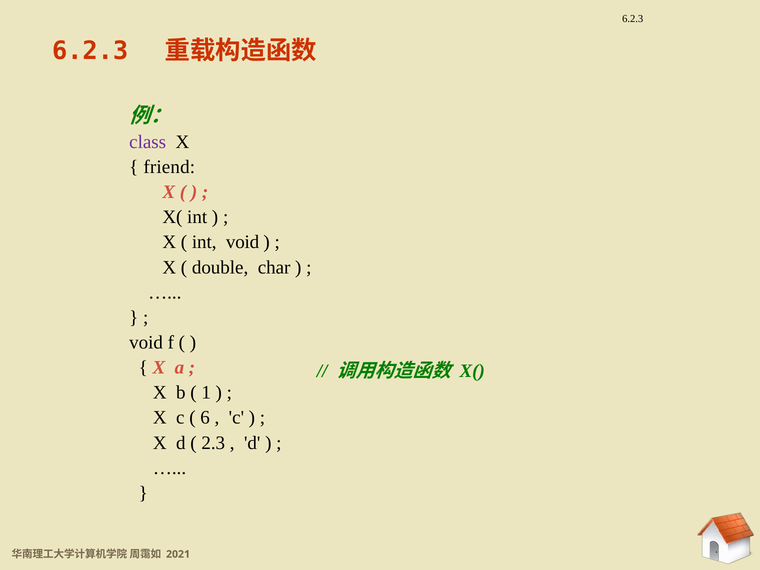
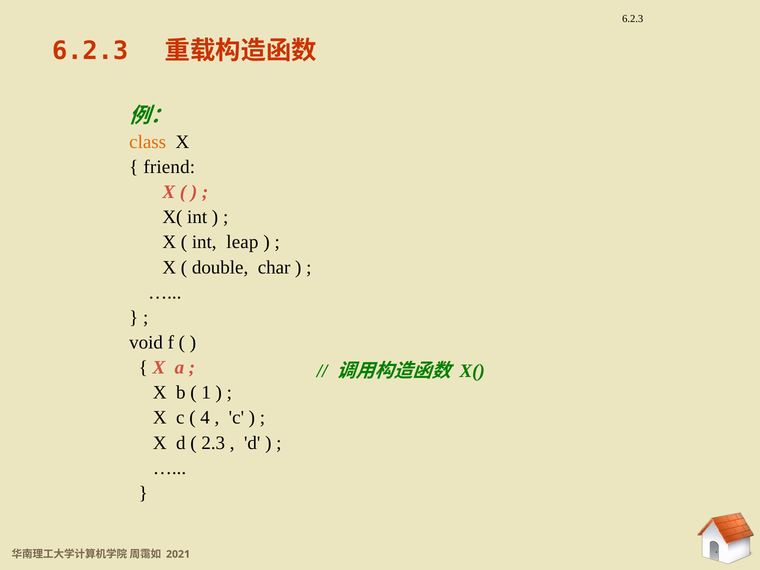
class colour: purple -> orange
int void: void -> leap
6: 6 -> 4
